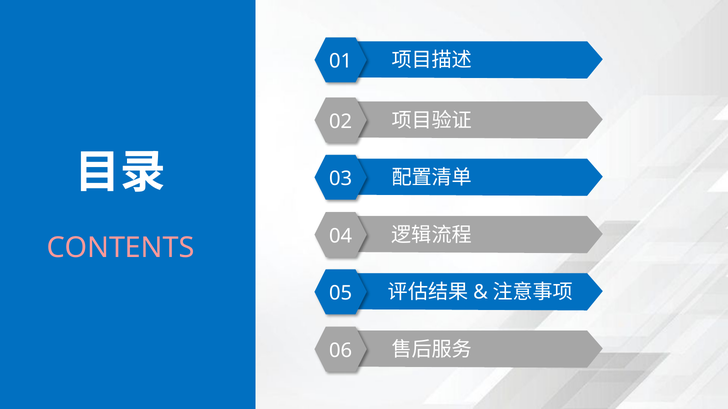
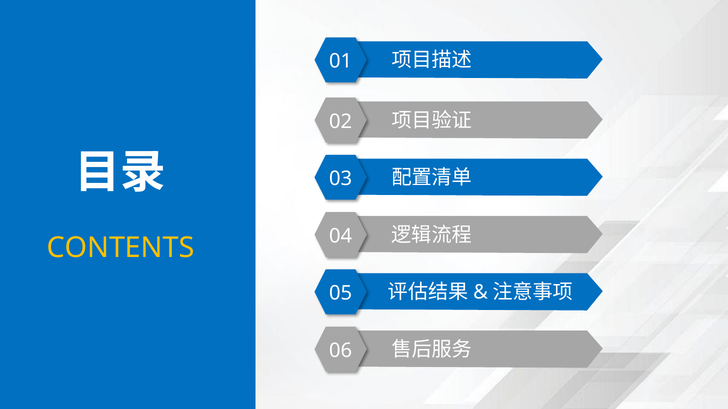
CONTENTS colour: pink -> yellow
